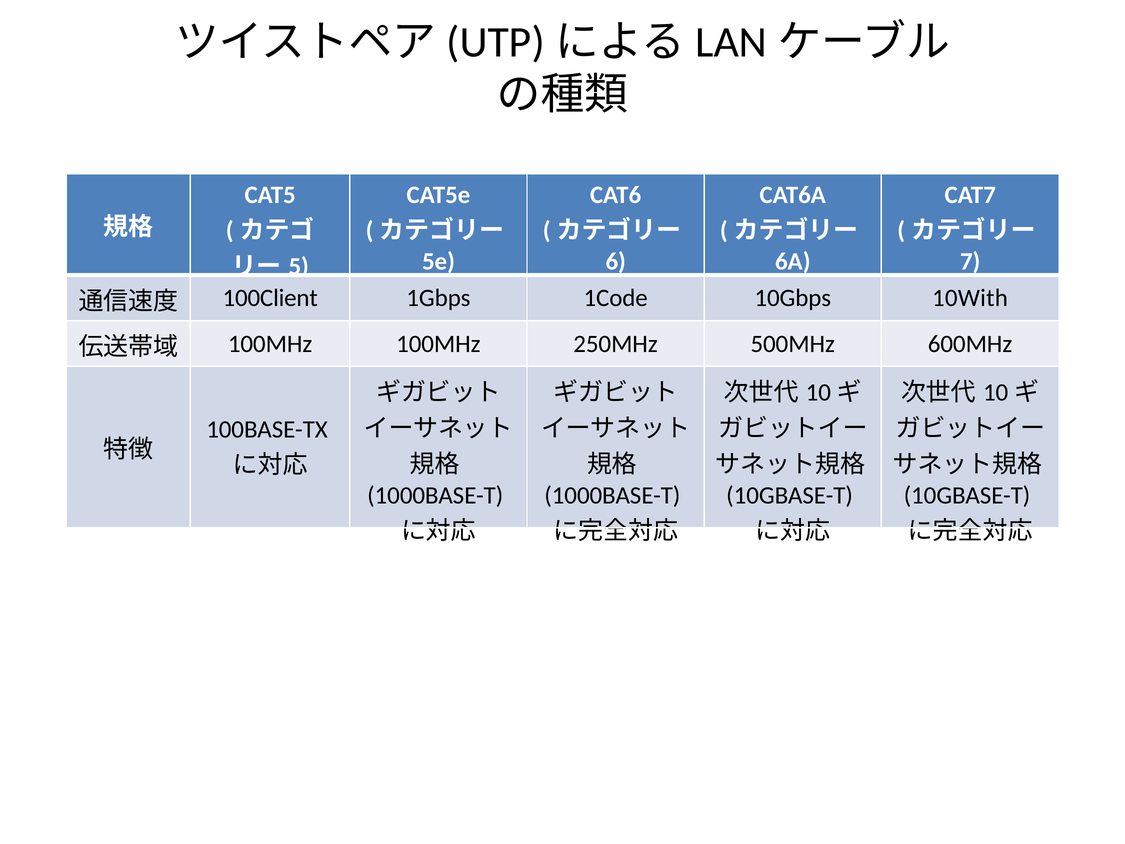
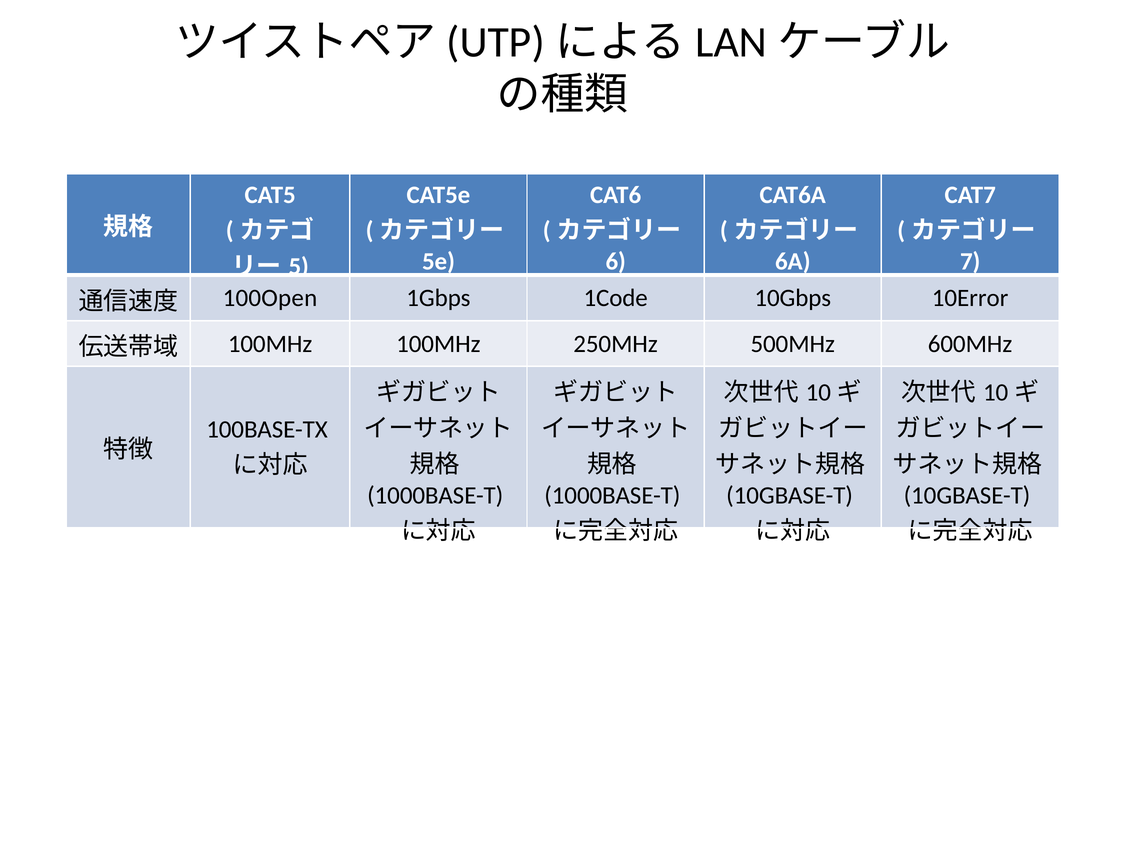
100Client: 100Client -> 100Open
10With: 10With -> 10Error
